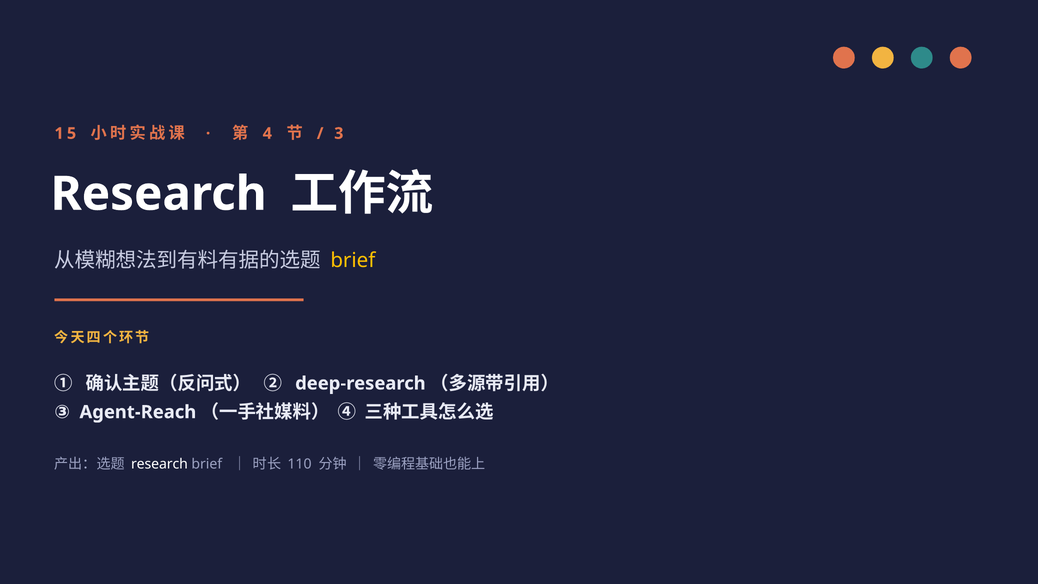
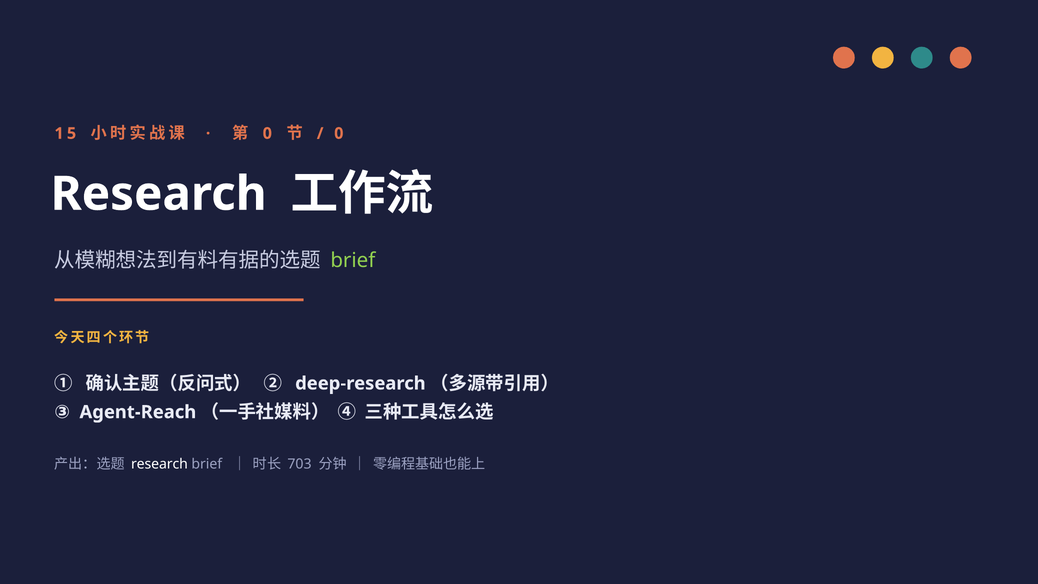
4 at (267, 133): 4 -> 0
3 at (339, 133): 3 -> 0
brief at (353, 260) colour: yellow -> light green
110: 110 -> 703
